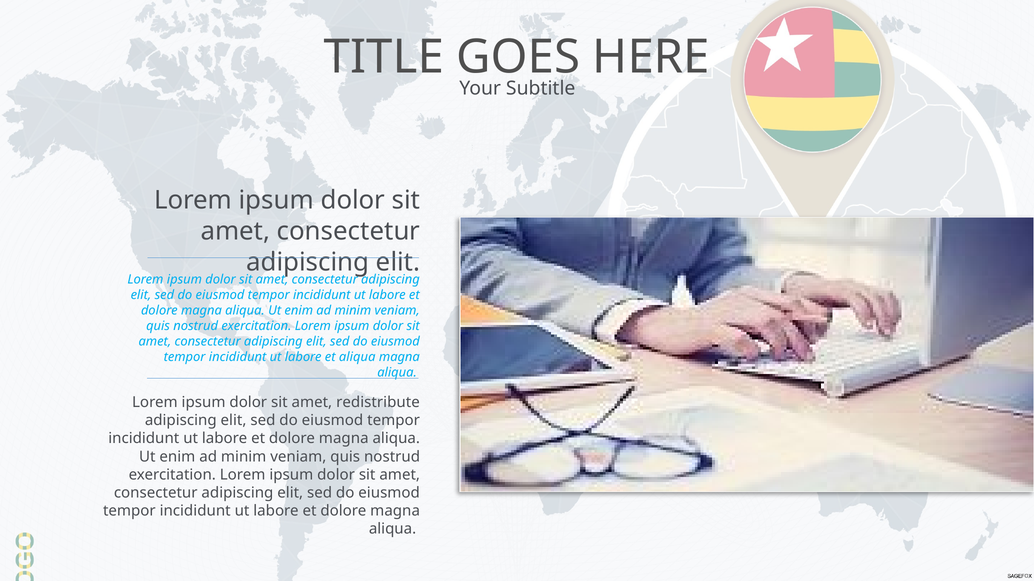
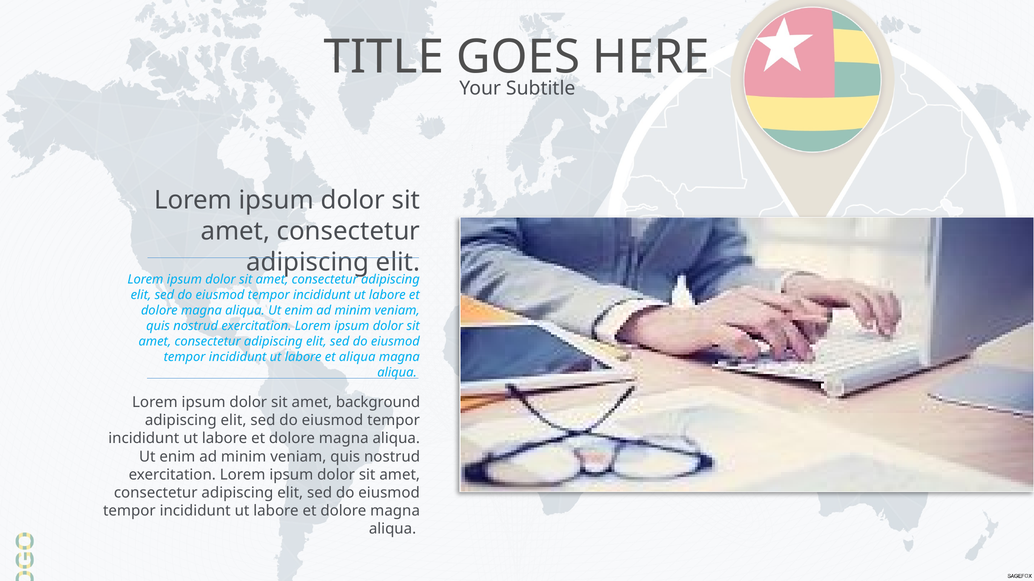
redistribute: redistribute -> background
